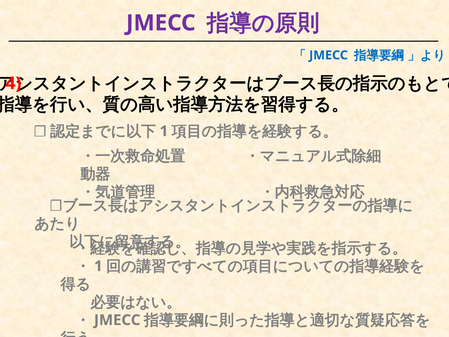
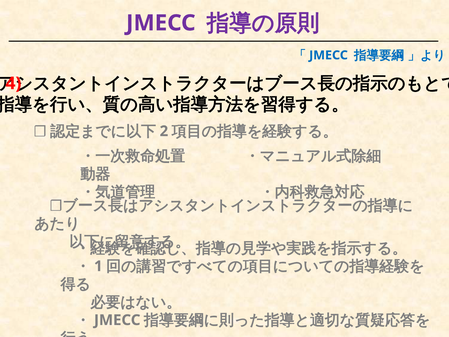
1 at (164, 131): 1 -> 2
